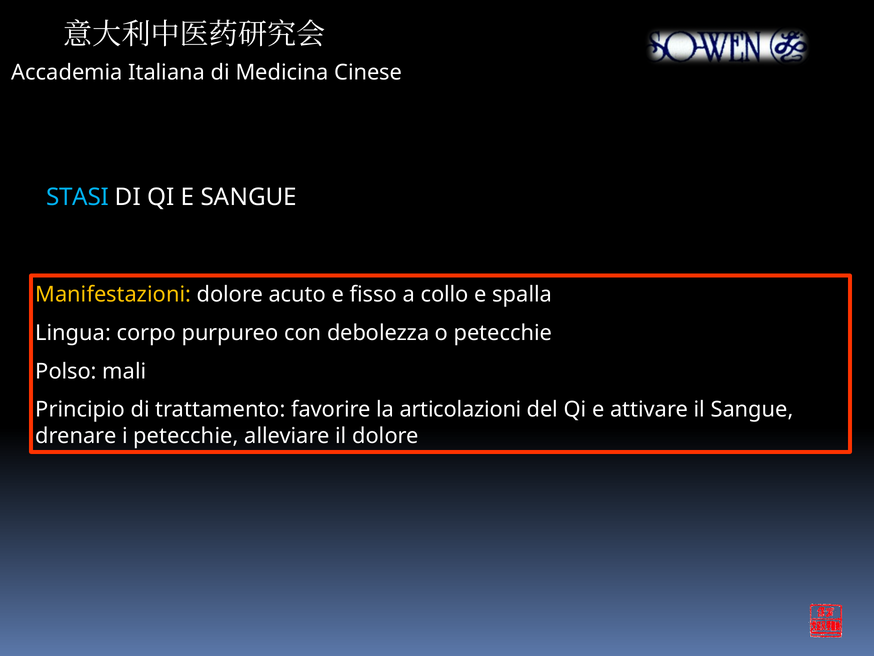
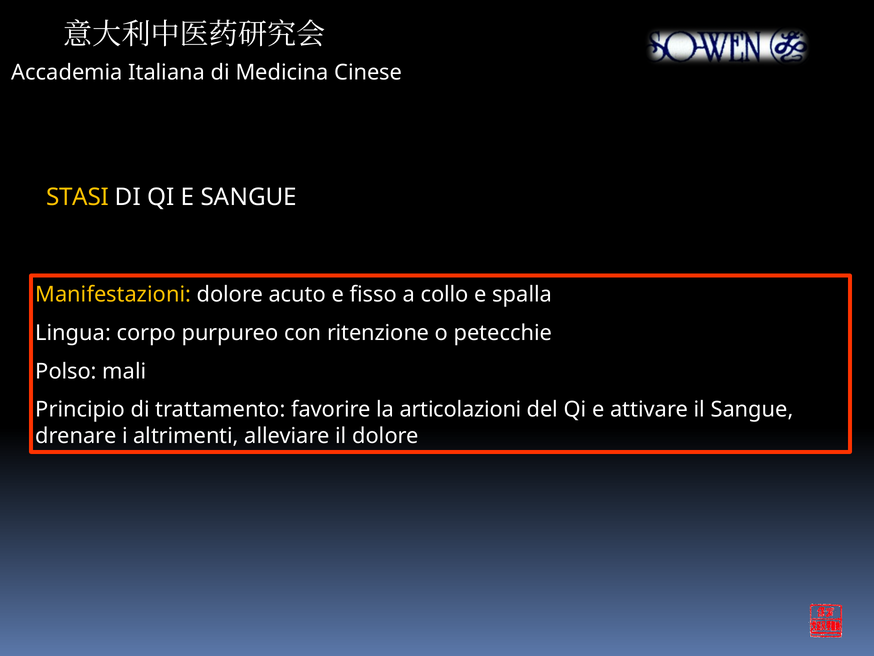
STASI colour: light blue -> yellow
debolezza: debolezza -> ritenzione
i petecchie: petecchie -> altrimenti
